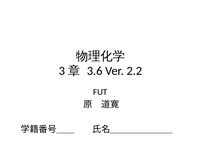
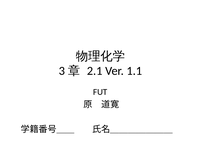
3.6: 3.6 -> 2.1
2.2: 2.2 -> 1.1
